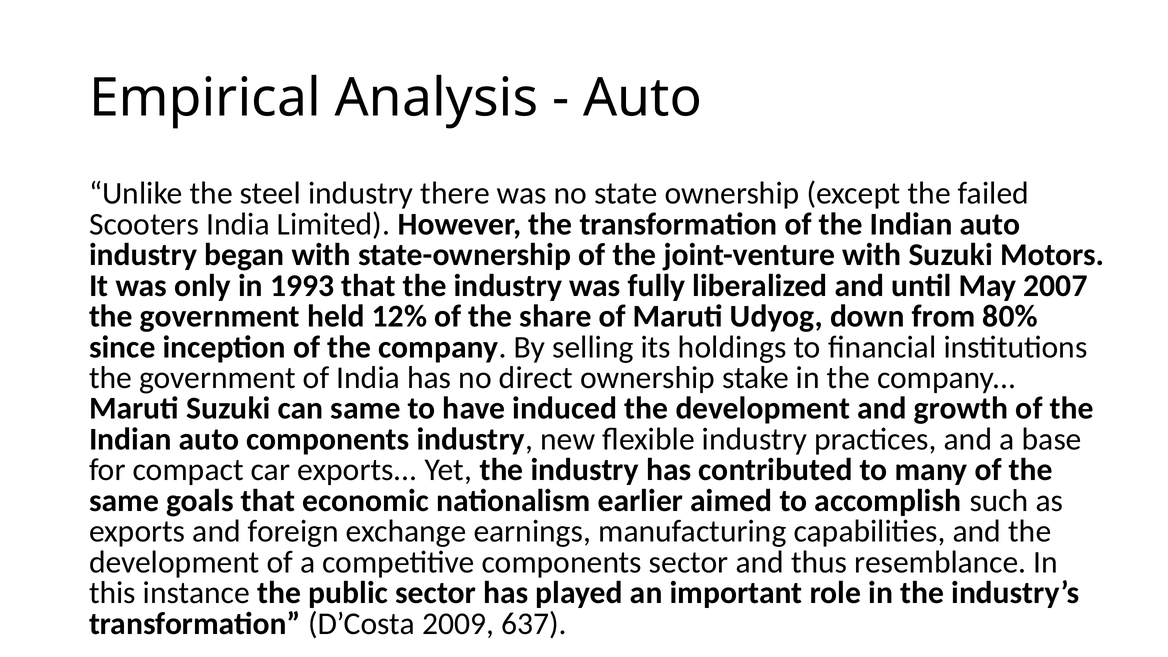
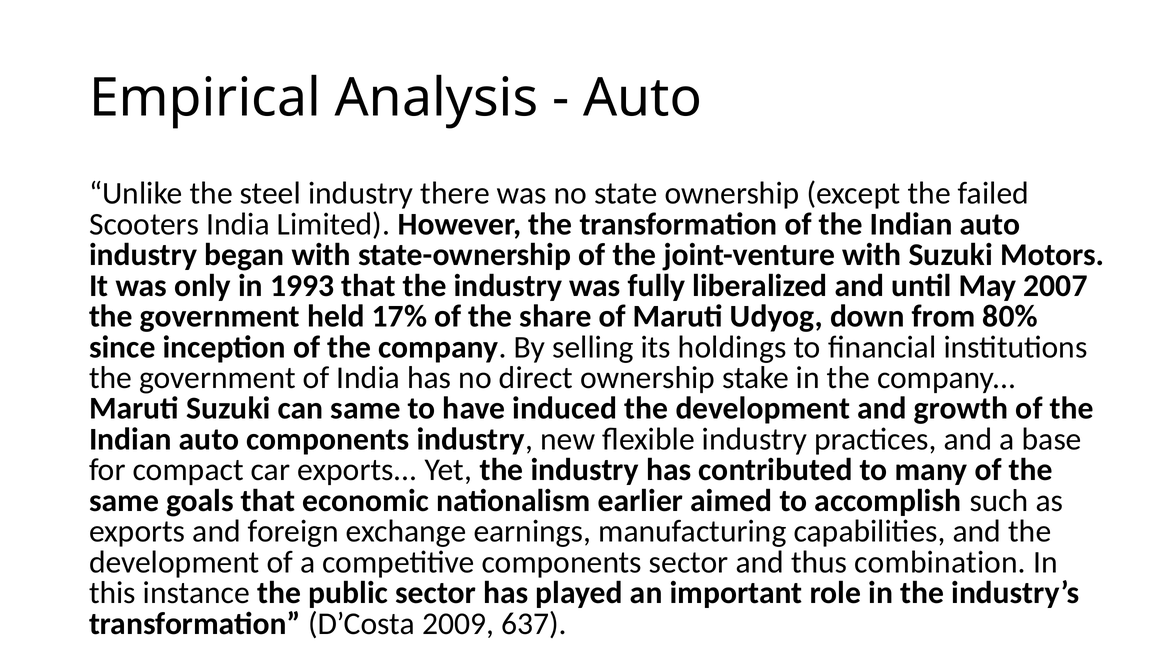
12%: 12% -> 17%
resemblance: resemblance -> combination
